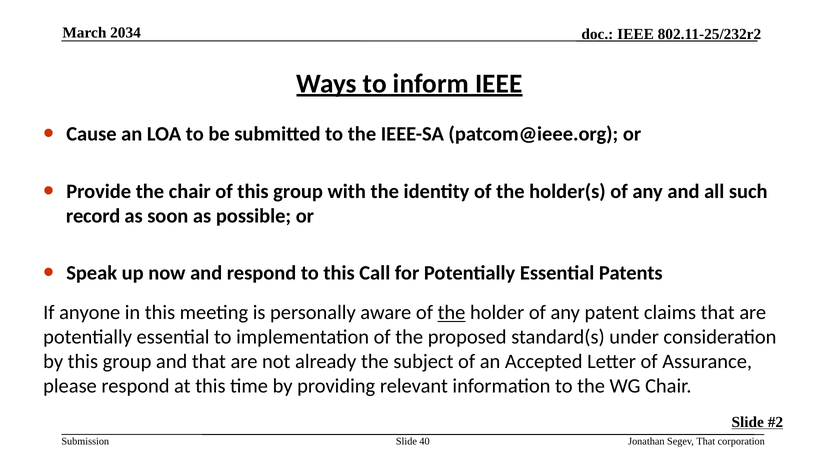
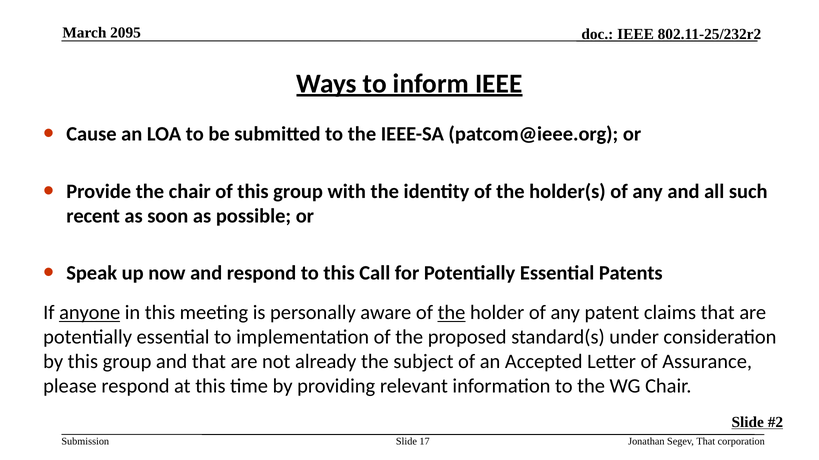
2034: 2034 -> 2095
record: record -> recent
anyone underline: none -> present
40: 40 -> 17
